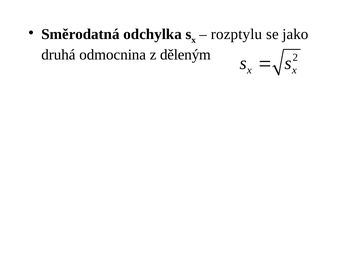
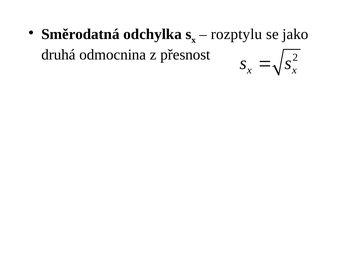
děleným: děleným -> přesnost
